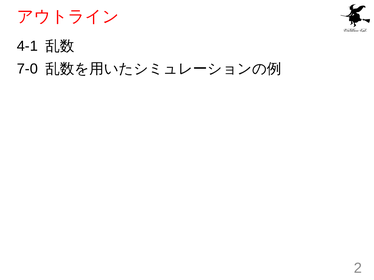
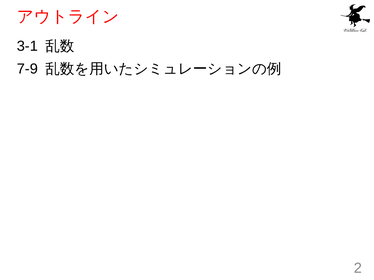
4-1: 4-1 -> 3-1
7-0: 7-0 -> 7-9
